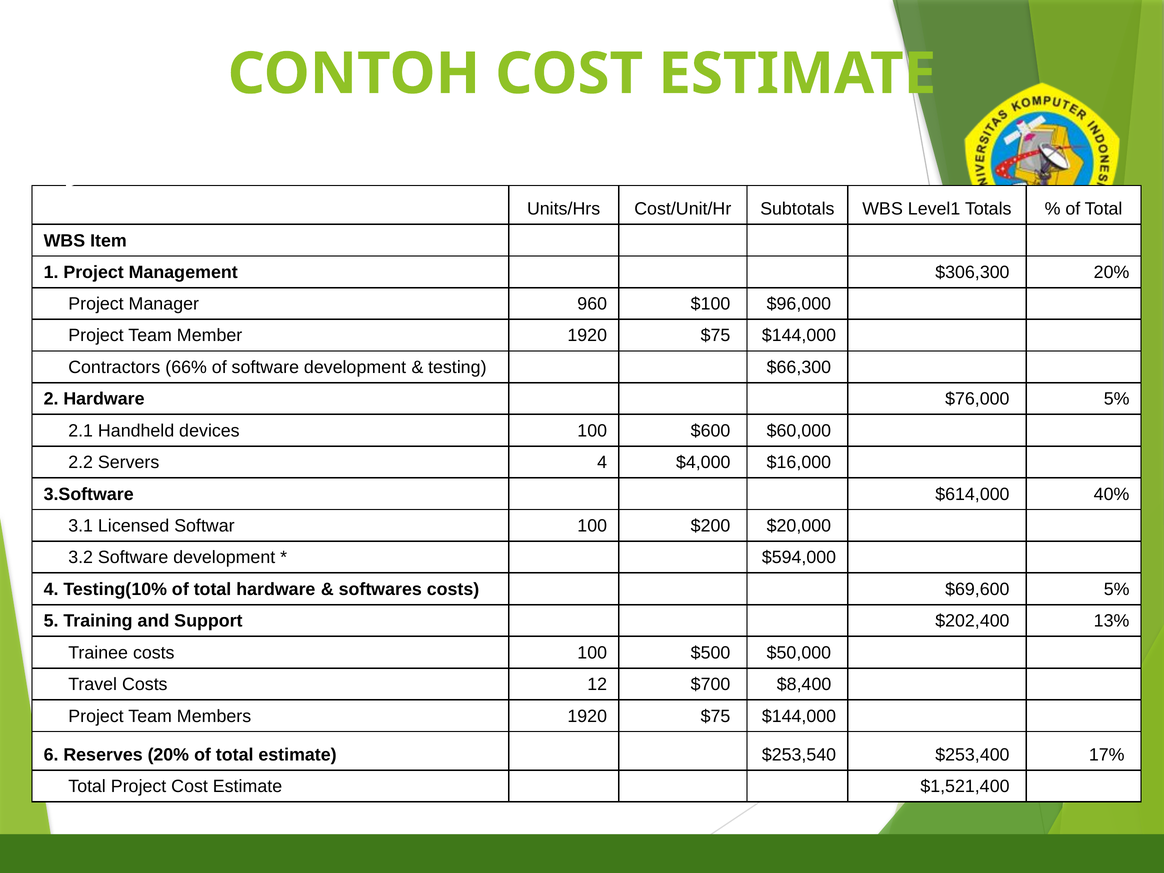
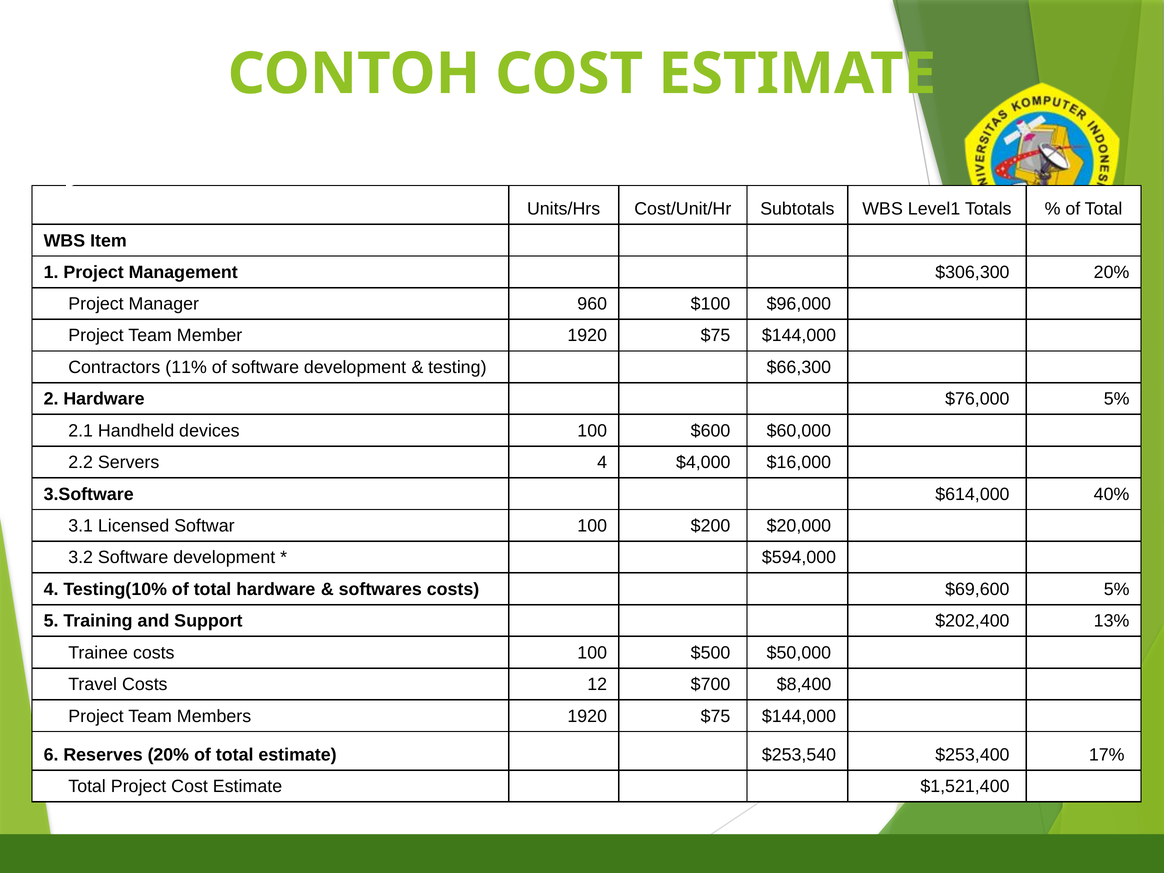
66%: 66% -> 11%
